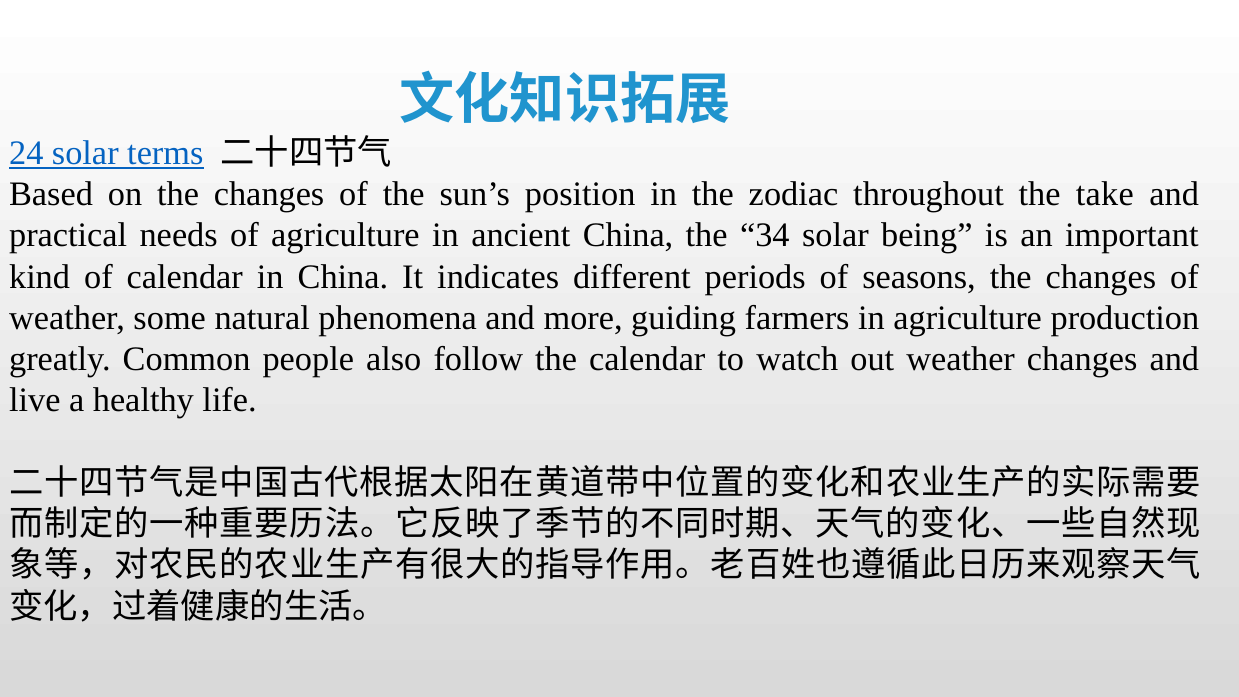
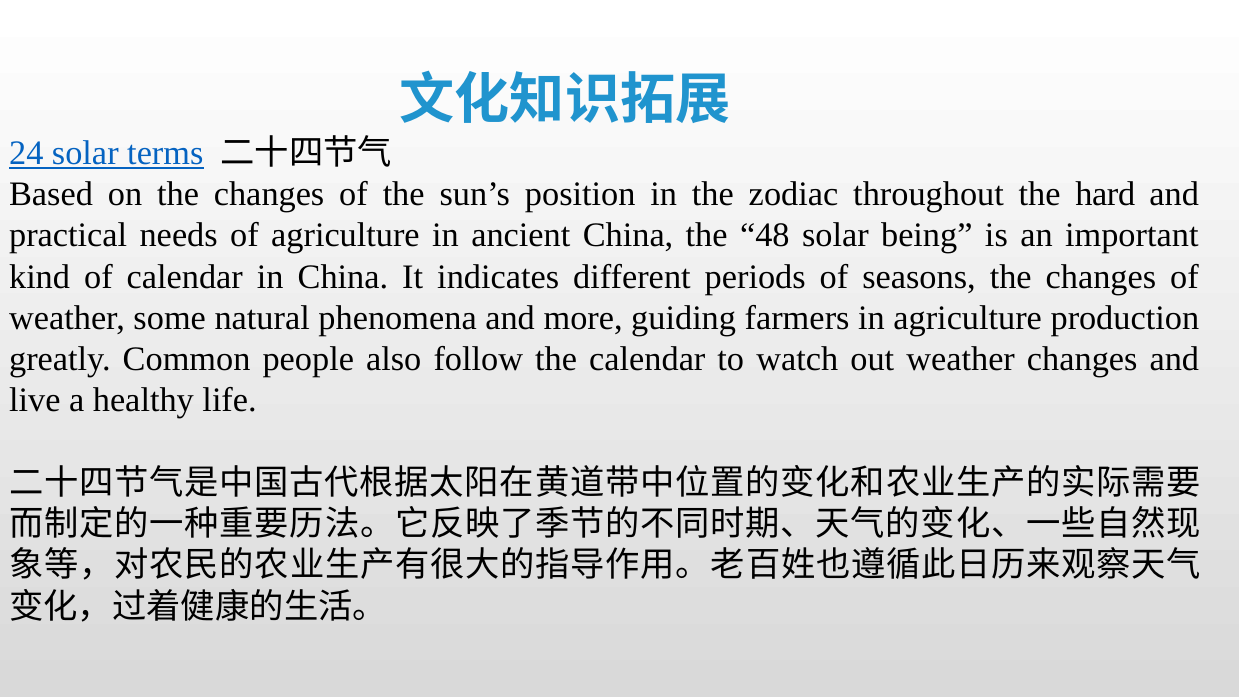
take: take -> hard
34: 34 -> 48
